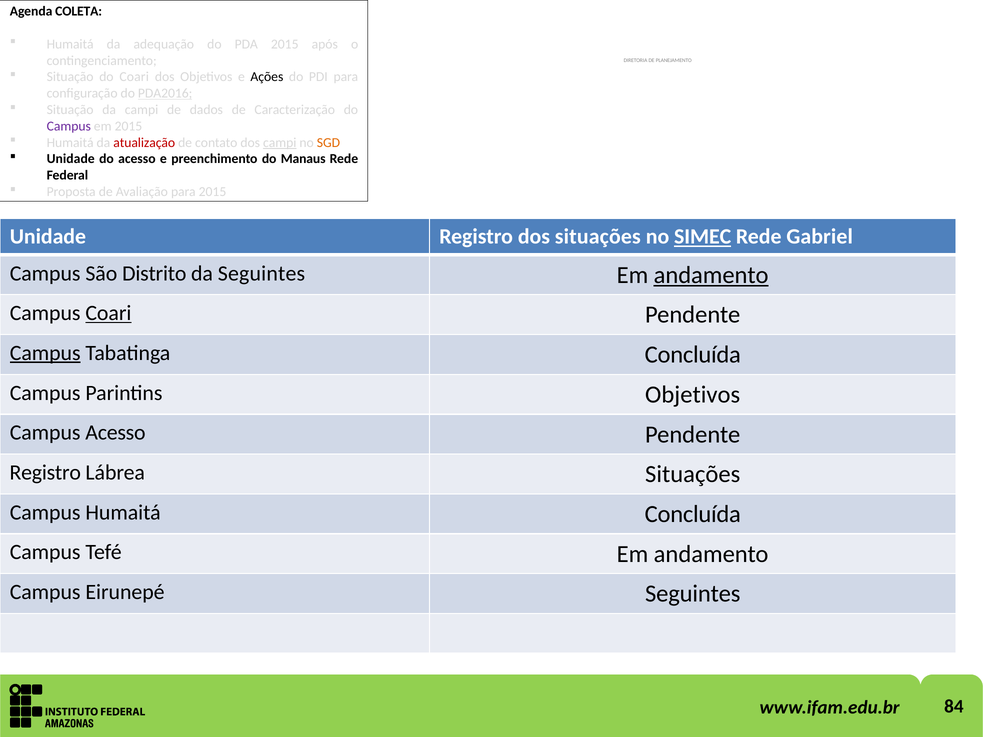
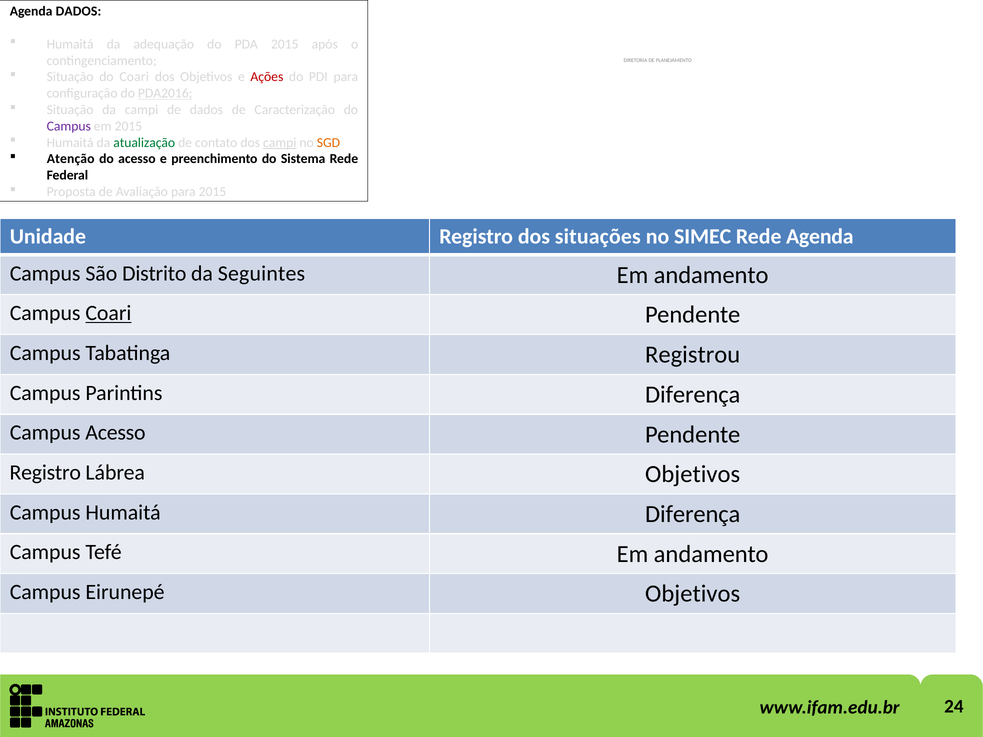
Agenda COLETA: COLETA -> DADOS
Ações colour: black -> red
atualização colour: red -> green
Unidade at (71, 159): Unidade -> Atenção
Manaus: Manaus -> Sistema
SIMEC underline: present -> none
Rede Gabriel: Gabriel -> Agenda
andamento at (711, 275) underline: present -> none
Campus at (45, 353) underline: present -> none
Tabatinga Concluída: Concluída -> Registrou
Parintins Objetivos: Objetivos -> Diferença
Lábrea Situações: Situações -> Objetivos
Humaitá Concluída: Concluída -> Diferença
Eirunepé Seguintes: Seguintes -> Objetivos
84: 84 -> 24
